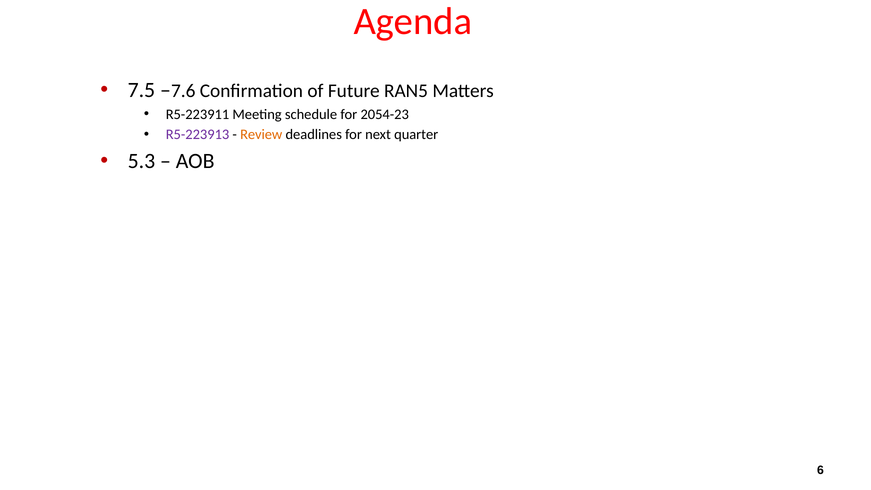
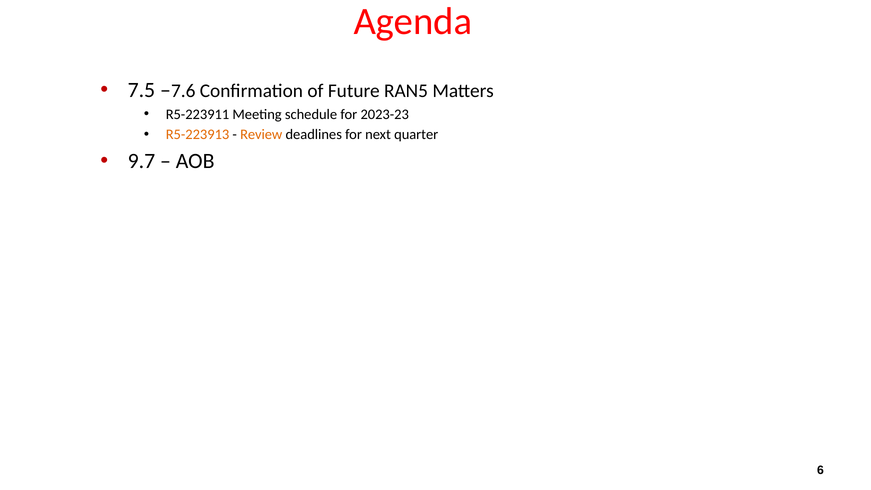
2054-23: 2054-23 -> 2023-23
R5-223913 colour: purple -> orange
5.3: 5.3 -> 9.7
